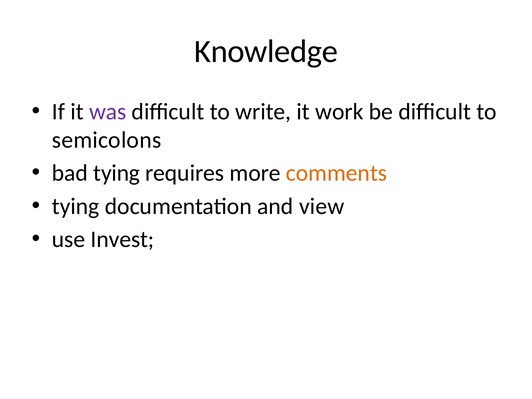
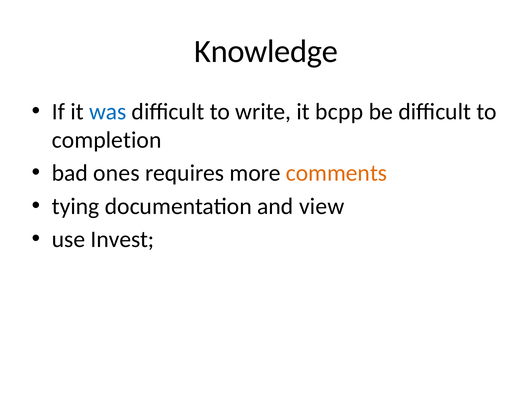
was colour: purple -> blue
work: work -> bcpp
semicolons: semicolons -> completion
bad tying: tying -> ones
